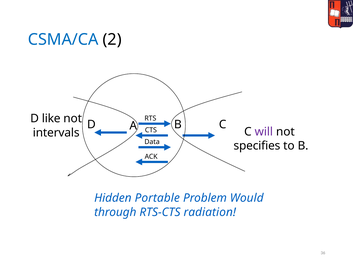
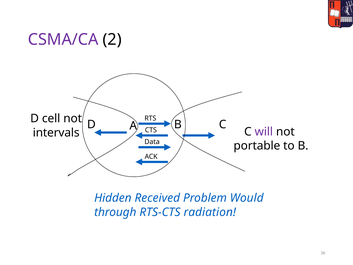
CSMA/CA colour: blue -> purple
like: like -> cell
specifies: specifies -> portable
Portable: Portable -> Received
